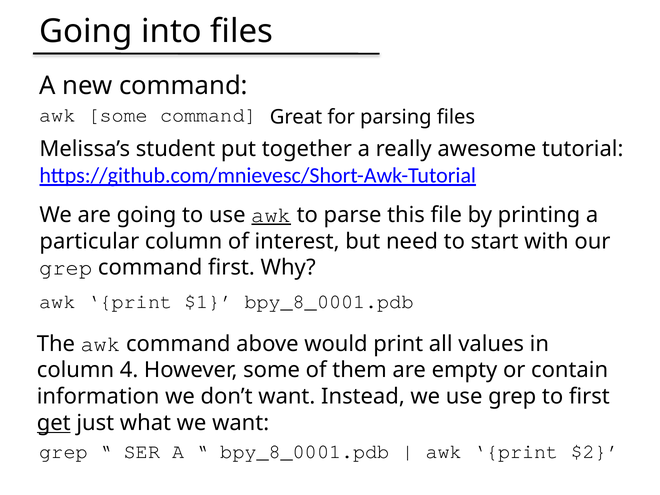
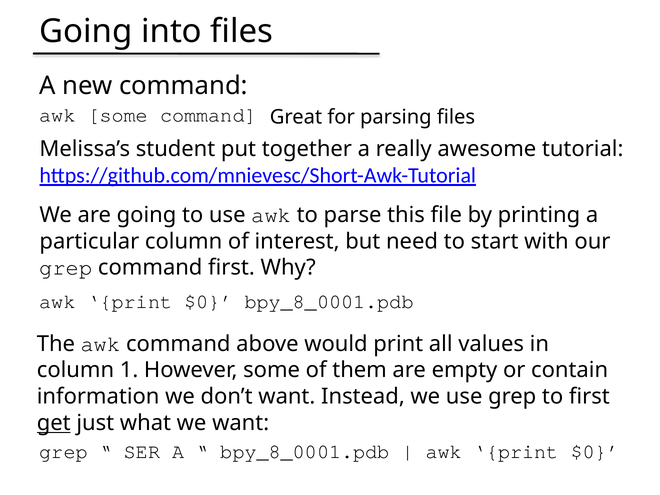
awk at (271, 215) underline: present -> none
$1 at (208, 302): $1 -> $0
4: 4 -> 1
$2 at (595, 452): $2 -> $0
